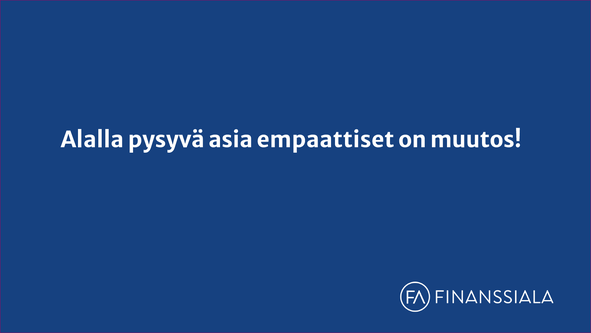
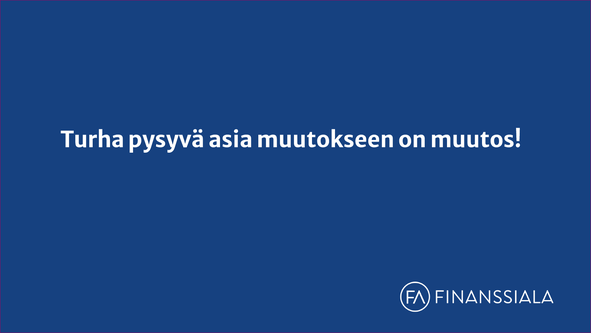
Alalla: Alalla -> Turha
empaattiset: empaattiset -> muutokseen
